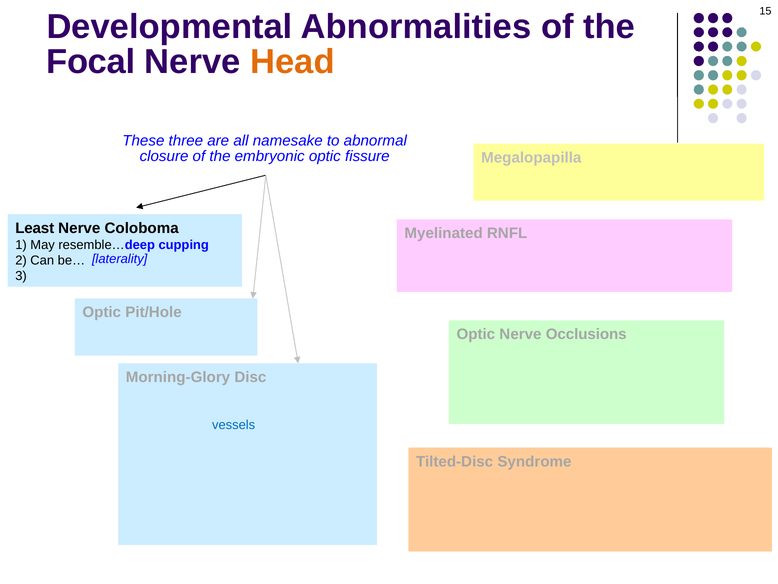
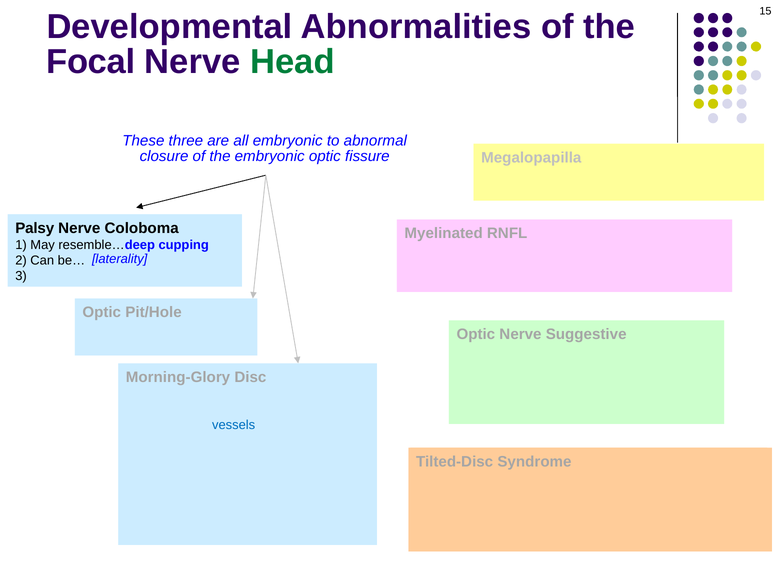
Head colour: orange -> green
all namesake: namesake -> embryonic
Least: Least -> Palsy
Occlusions: Occlusions -> Suggestive
